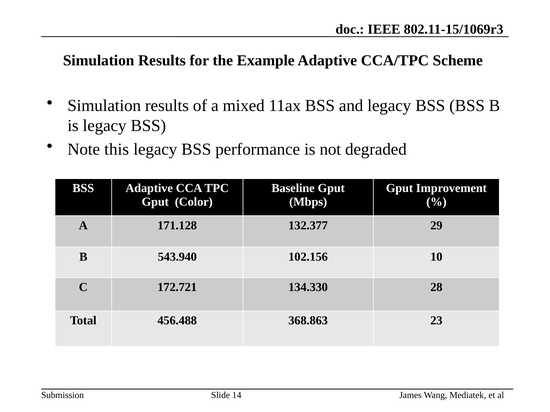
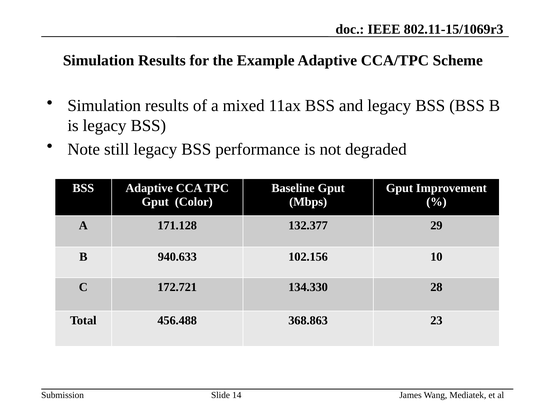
this: this -> still
543.940: 543.940 -> 940.633
